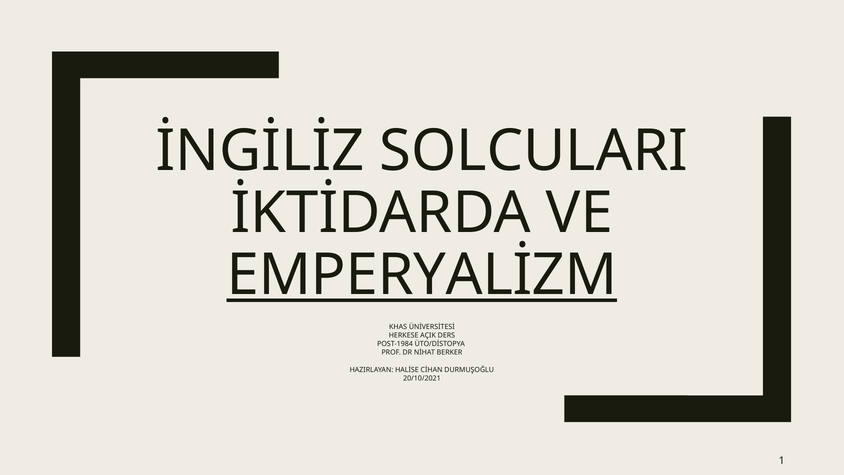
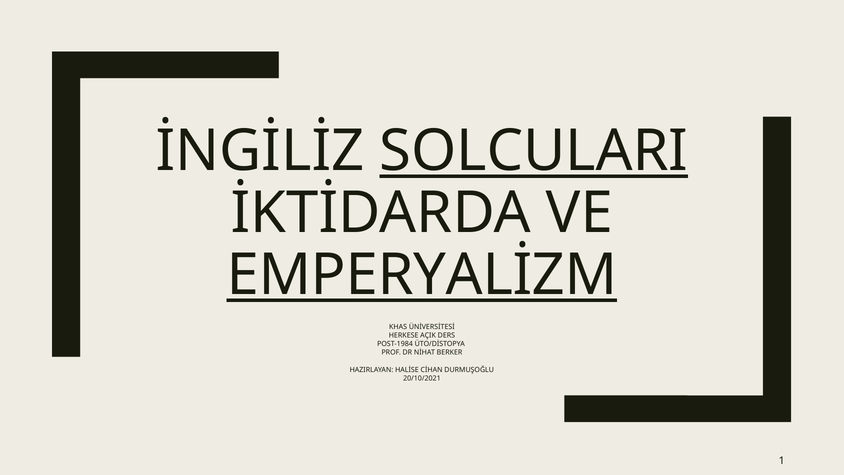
SOLCULARI underline: none -> present
